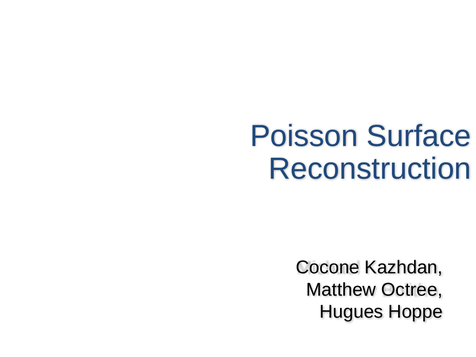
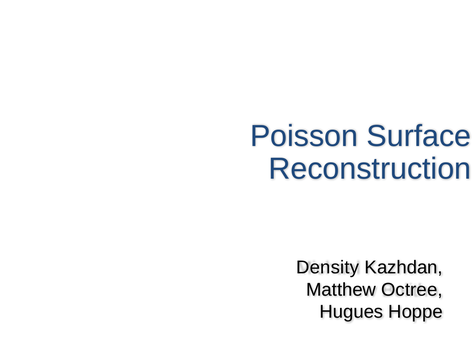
Cocone: Cocone -> Density
